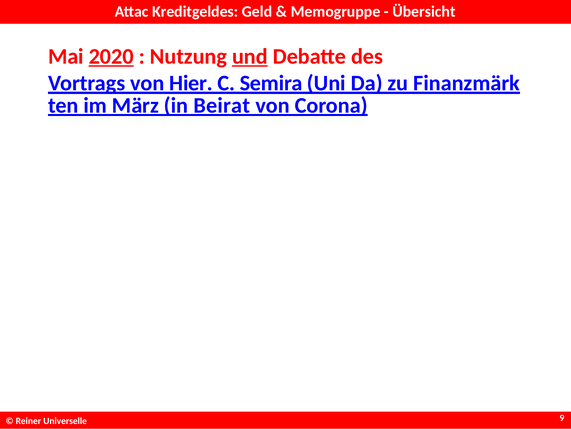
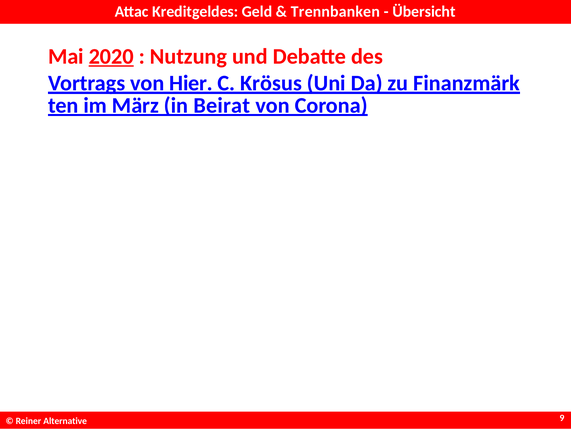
Memogruppe: Memogruppe -> Trennbanken
und underline: present -> none
Semira: Semira -> Krösus
Universelle: Universelle -> Alternative
